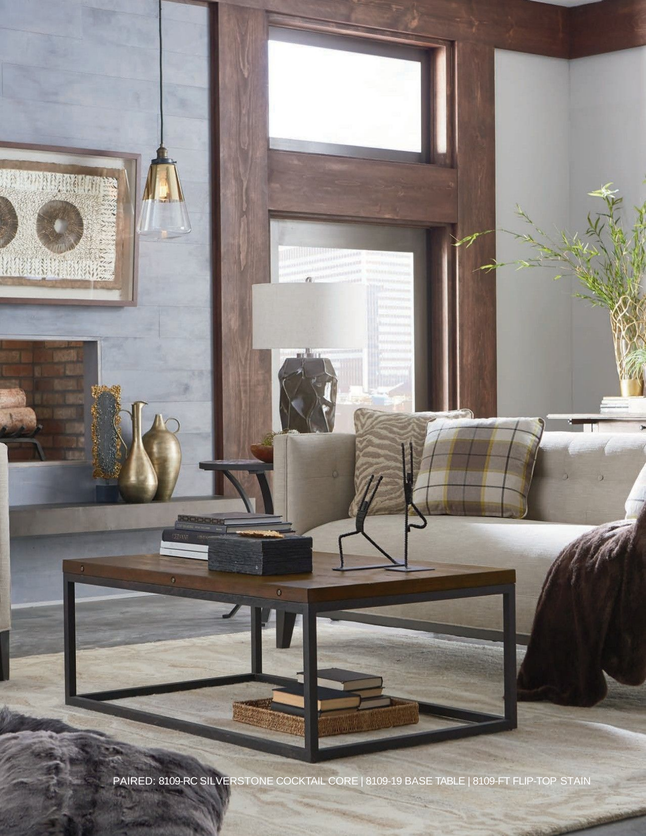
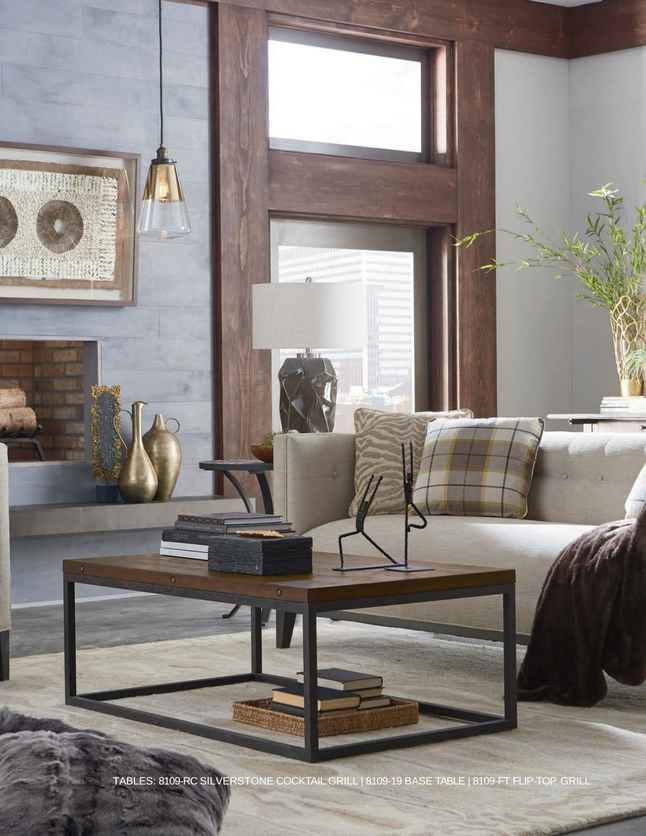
PAIRED: PAIRED -> TABLES
COCKTAIL CORE: CORE -> GRILL
FLIP-TOP STAIN: STAIN -> GRILL
